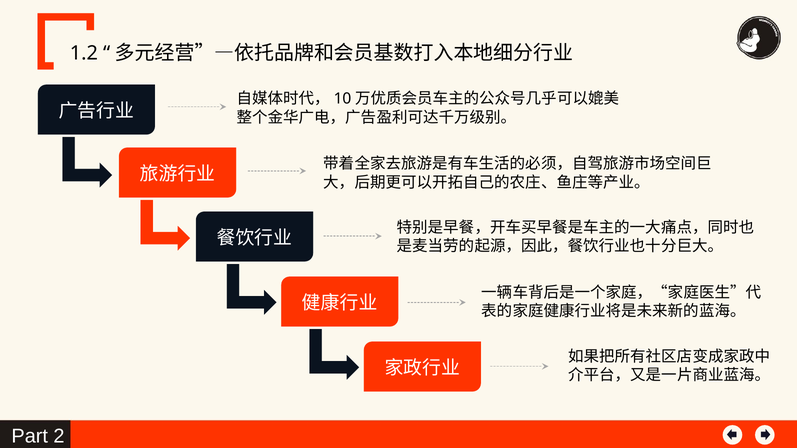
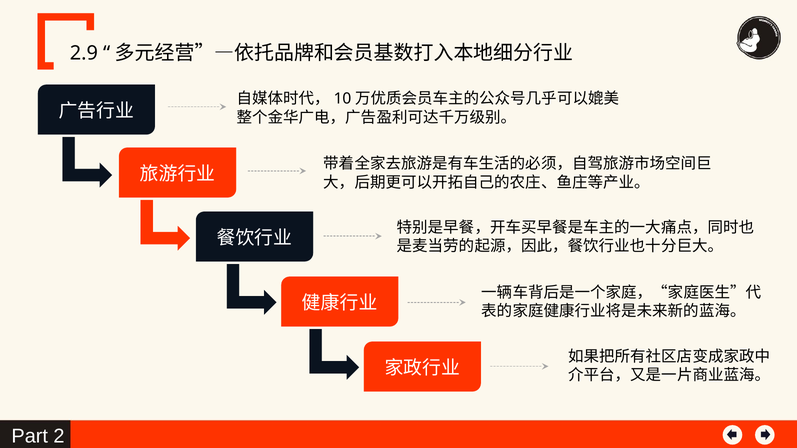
1.2: 1.2 -> 2.9
